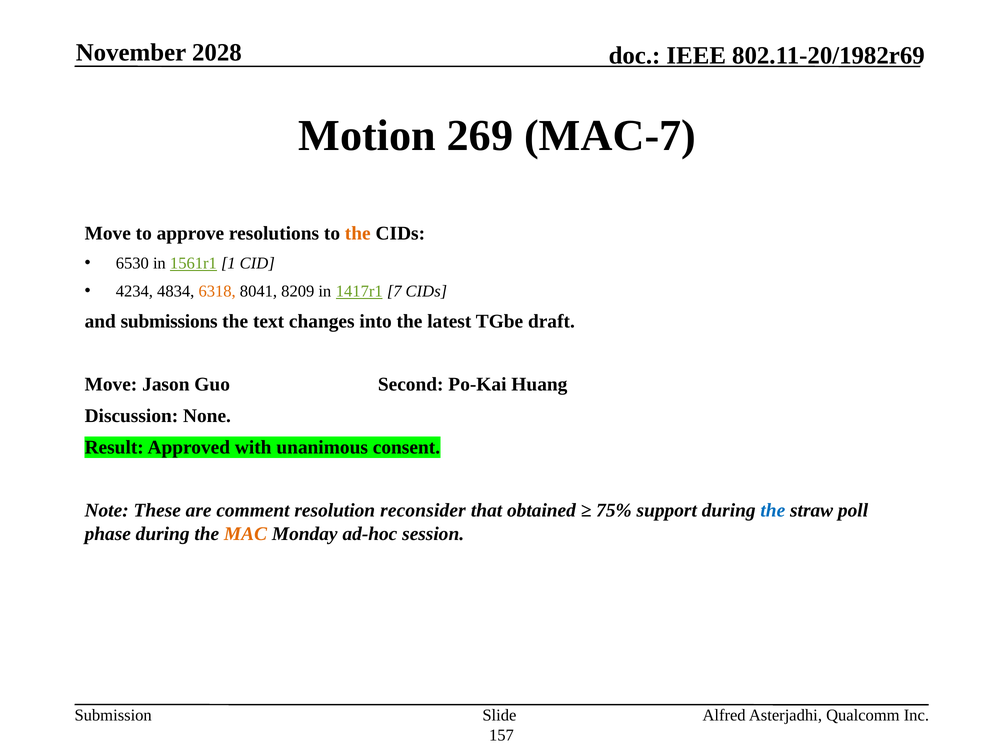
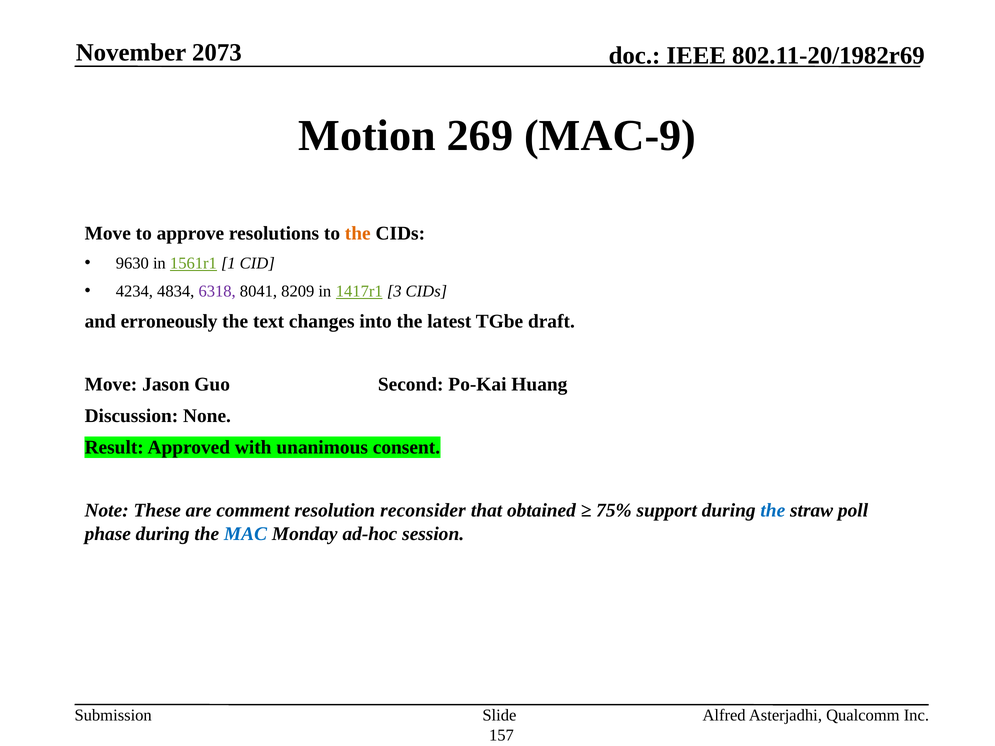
2028: 2028 -> 2073
MAC-7: MAC-7 -> MAC-9
6530: 6530 -> 9630
6318 colour: orange -> purple
7: 7 -> 3
submissions: submissions -> erroneously
MAC colour: orange -> blue
